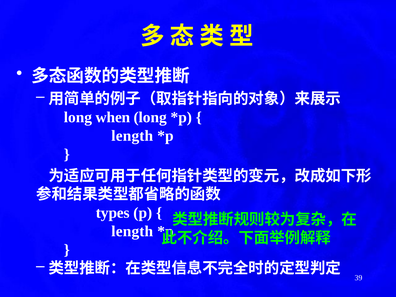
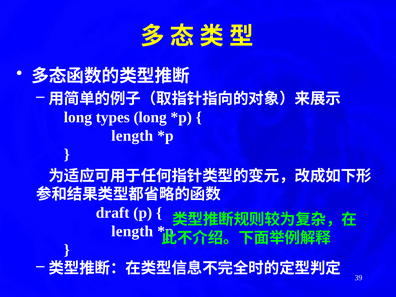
when: when -> types
types: types -> draft
